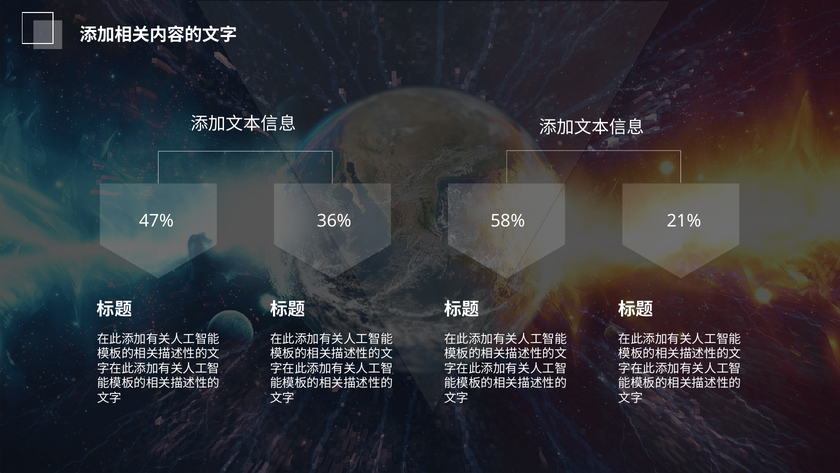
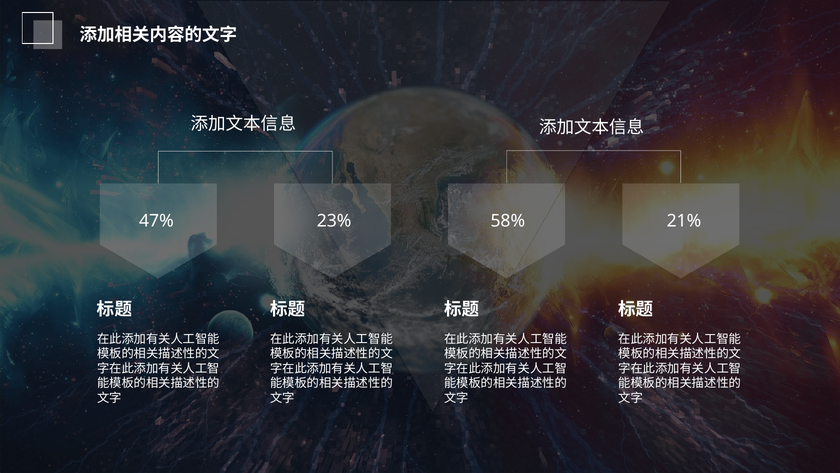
36%: 36% -> 23%
